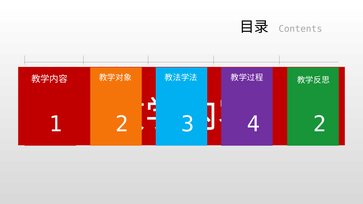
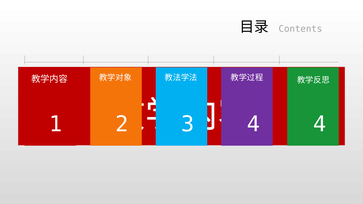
2 at (320, 124): 2 -> 4
